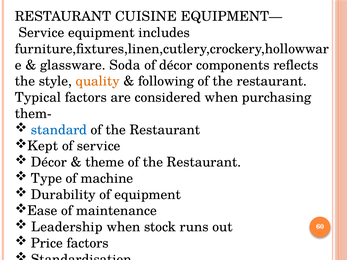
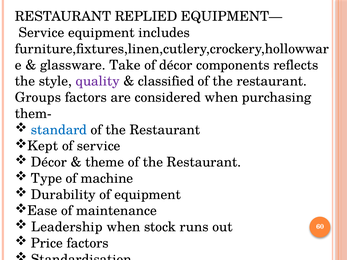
CUISINE: CUISINE -> REPLIED
Soda: Soda -> Take
quality colour: orange -> purple
following: following -> classified
Typical: Typical -> Groups
